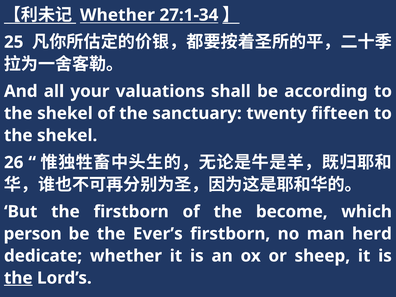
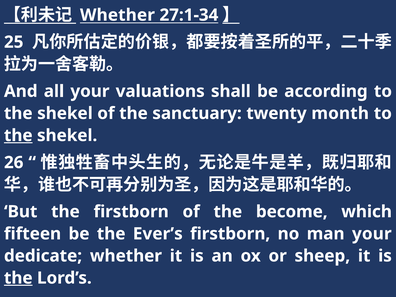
fifteen: fifteen -> month
the at (18, 135) underline: none -> present
person: person -> fifteen
man herd: herd -> your
